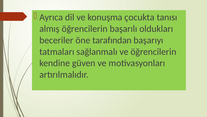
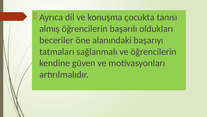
tarafından: tarafından -> alanındaki
